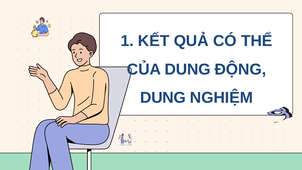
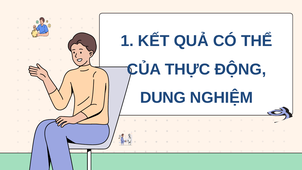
CỦA DUNG: DUNG -> THỰC
